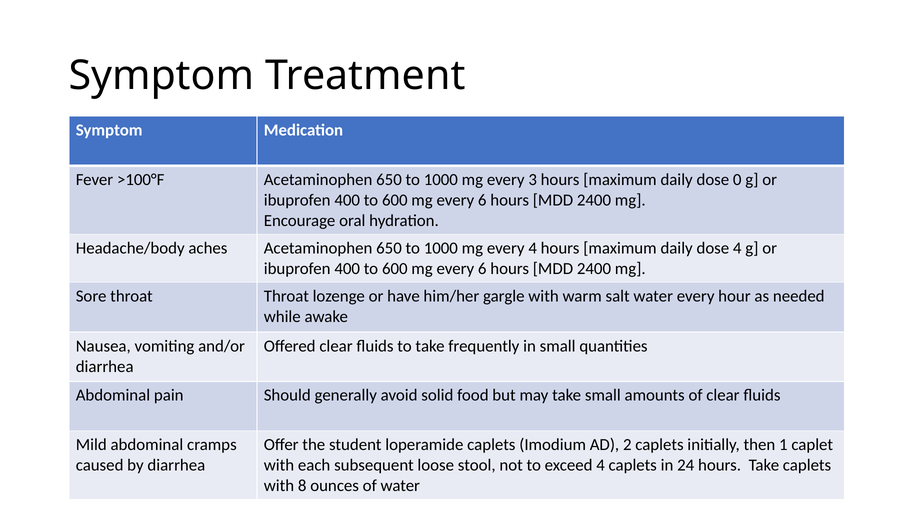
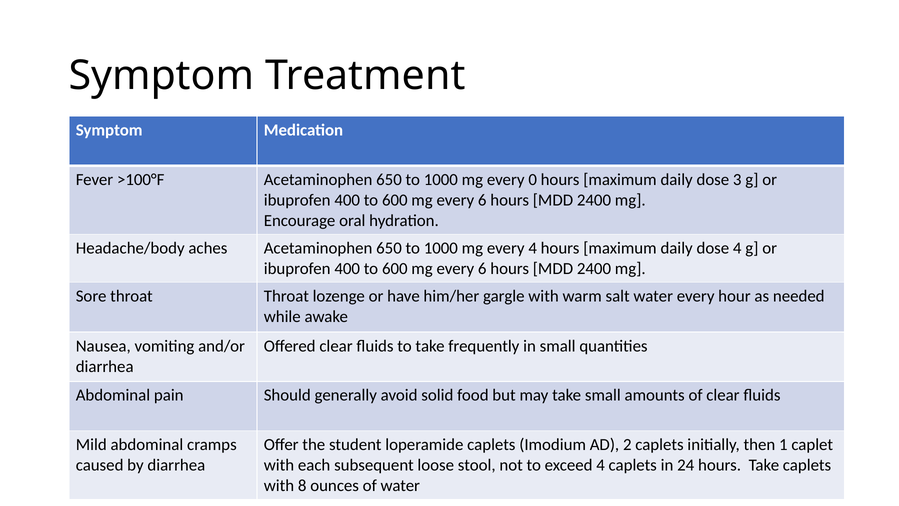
3: 3 -> 0
0: 0 -> 3
